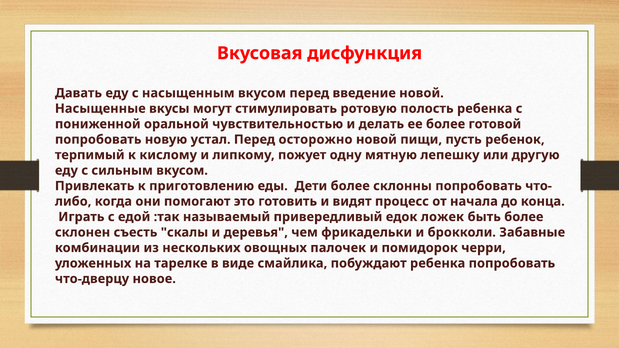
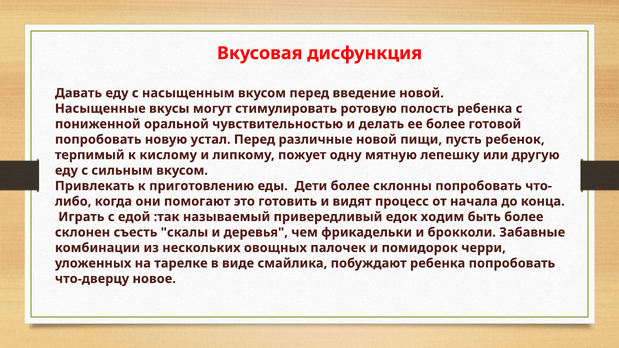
осторожно: осторожно -> различные
ложек: ложек -> ходим
